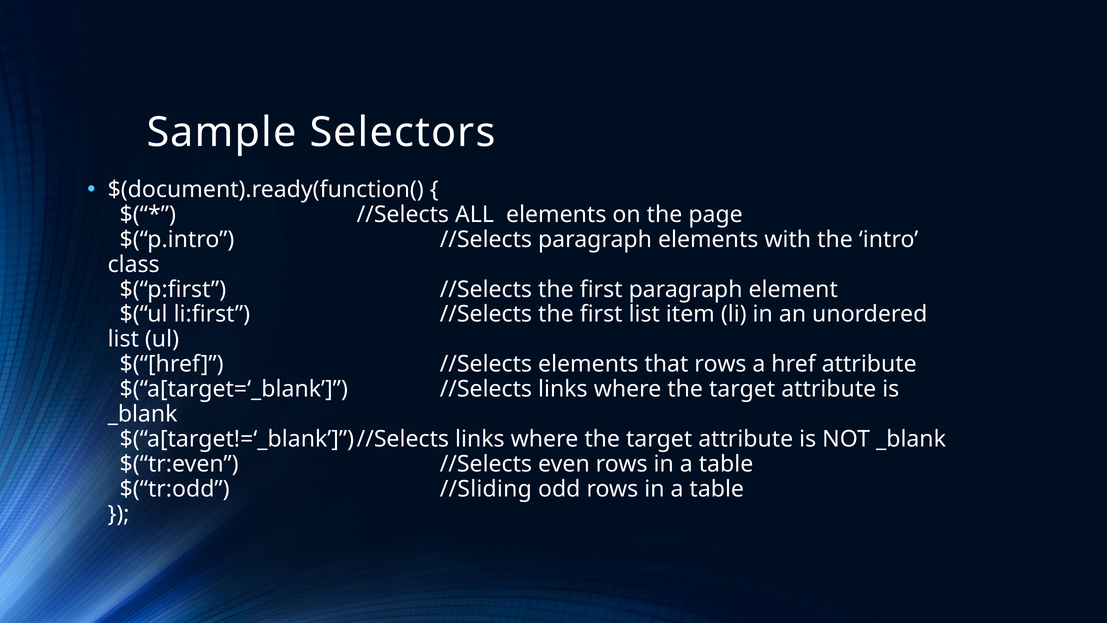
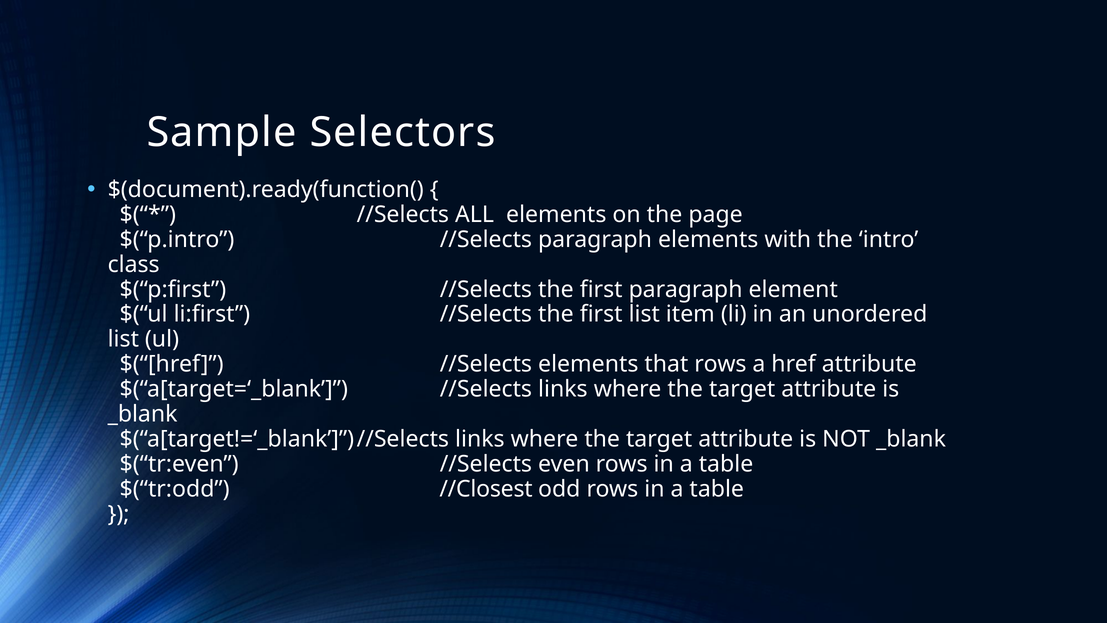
//Sliding: //Sliding -> //Closest
